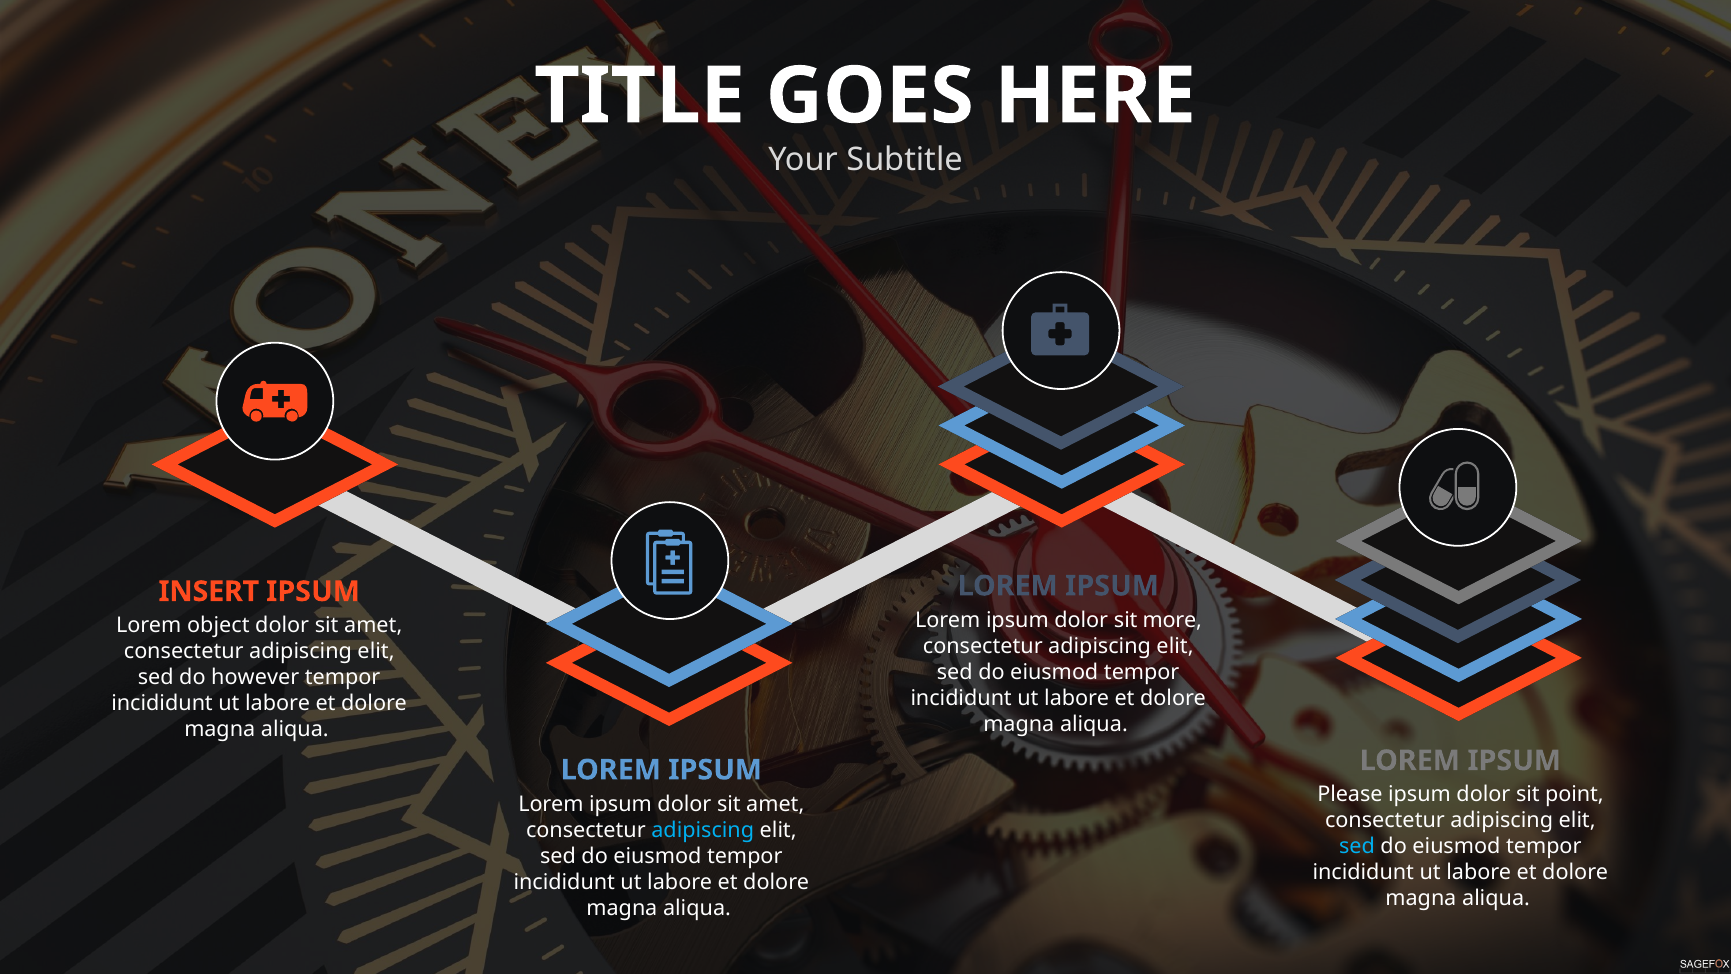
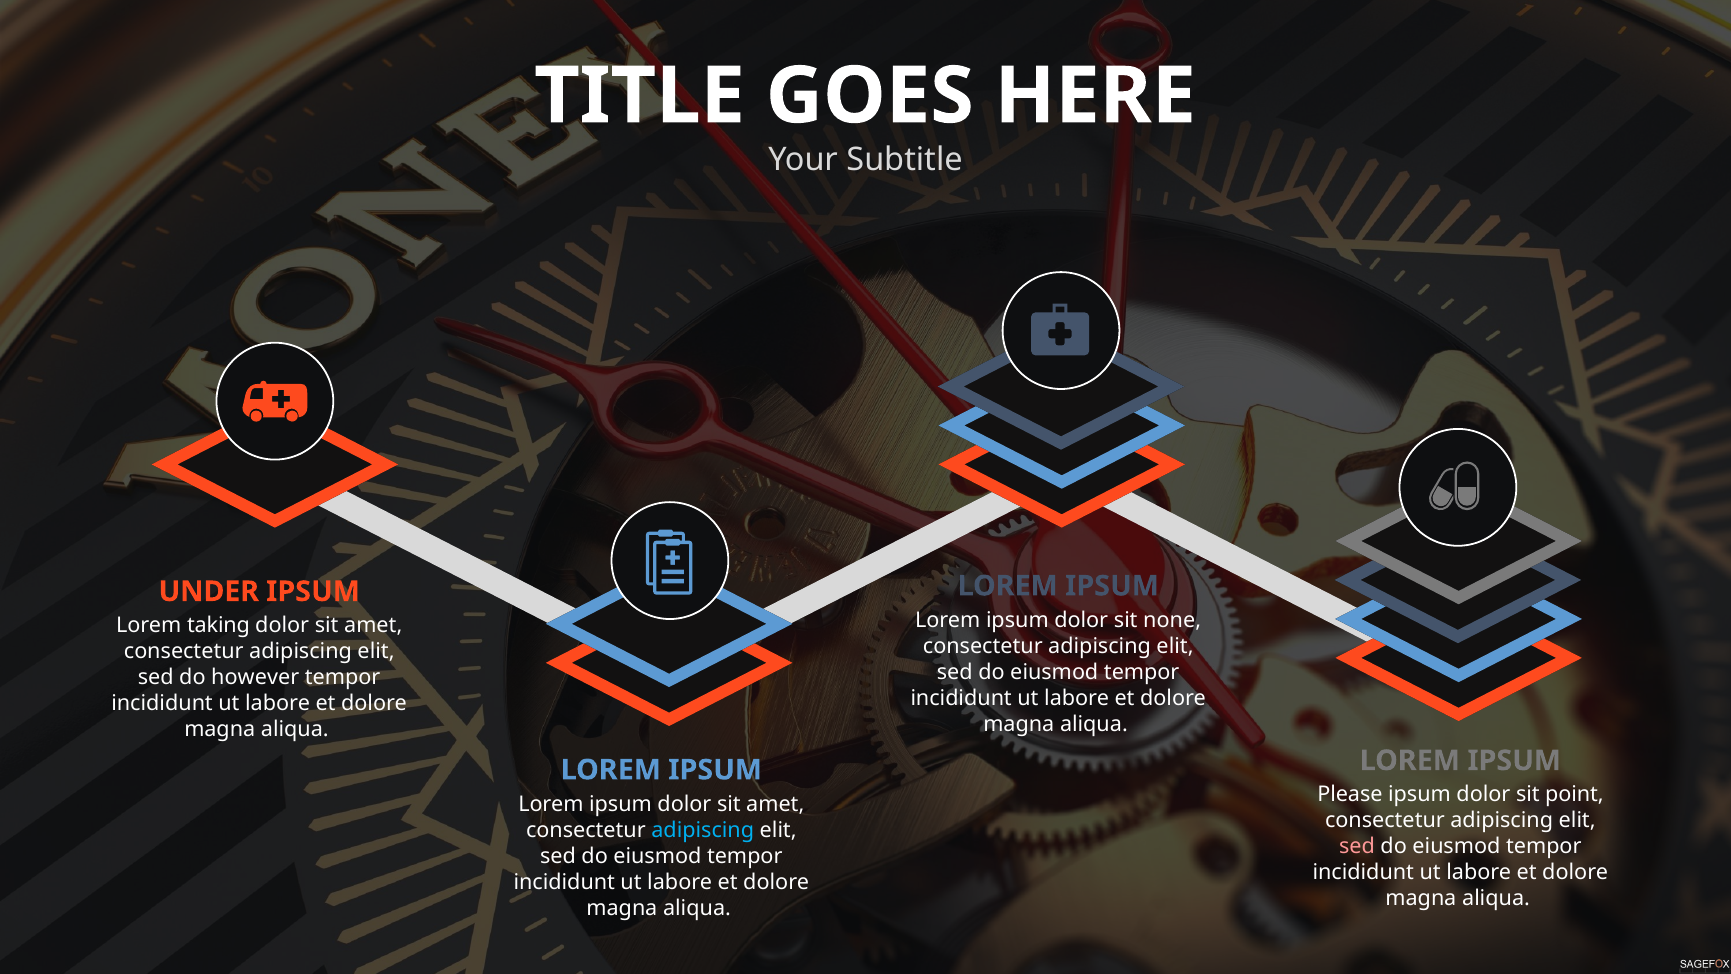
INSERT: INSERT -> UNDER
more: more -> none
object: object -> taking
sed at (1357, 846) colour: light blue -> pink
